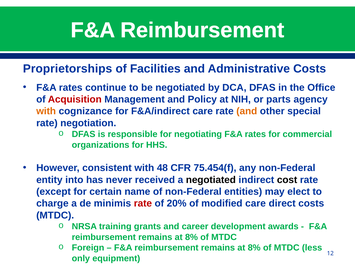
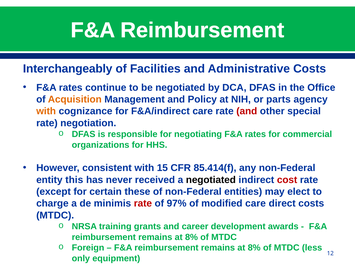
Proprietorships: Proprietorships -> Interchangeably
Acquisition colour: red -> orange
and at (247, 111) colour: orange -> red
48: 48 -> 15
75.454(f: 75.454(f -> 85.414(f
into: into -> this
cost colour: black -> red
name: name -> these
20%: 20% -> 97%
